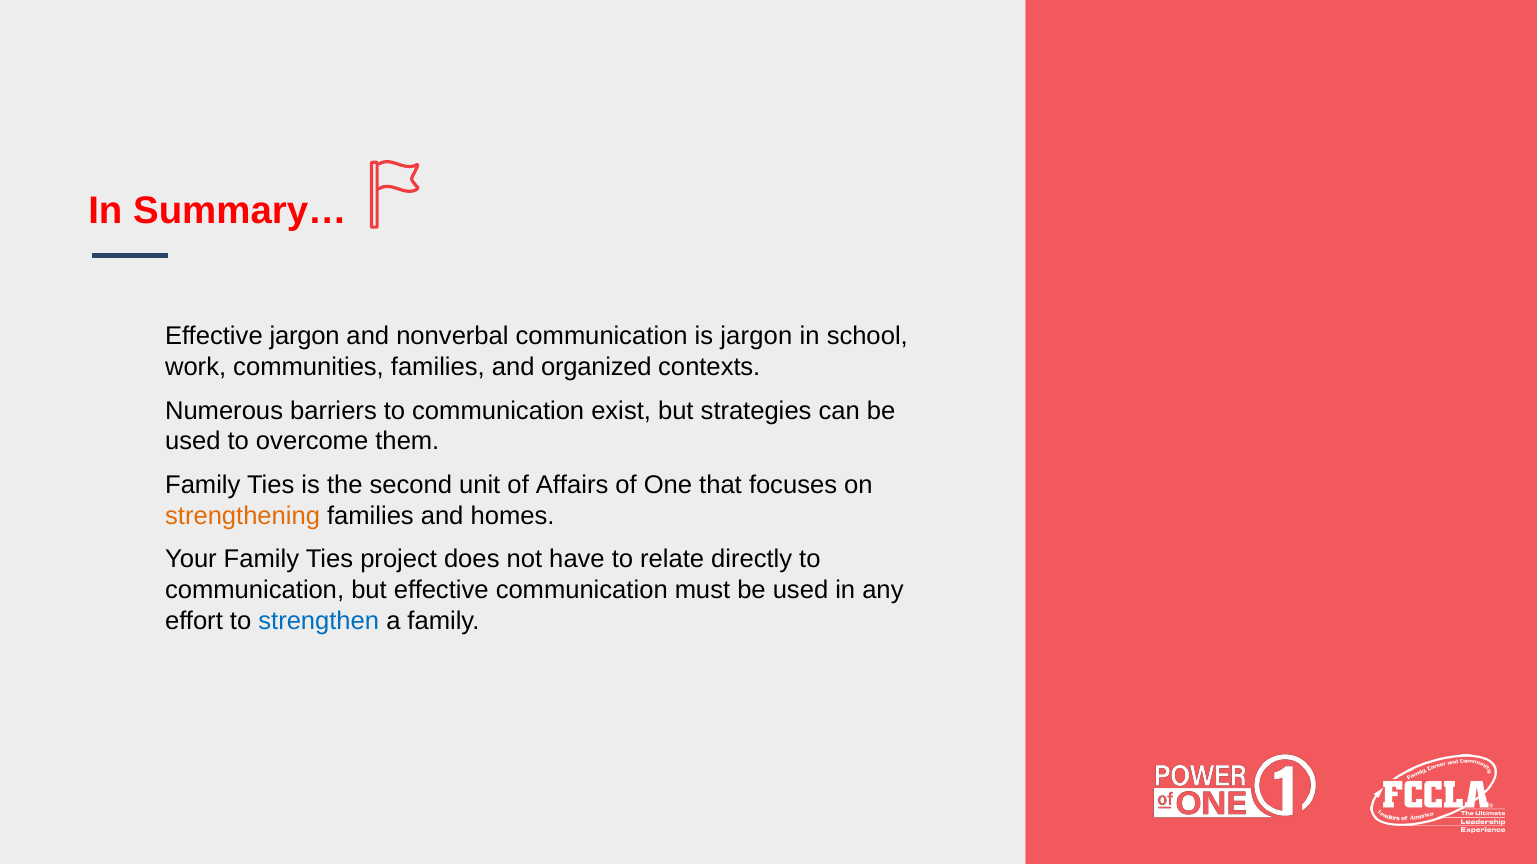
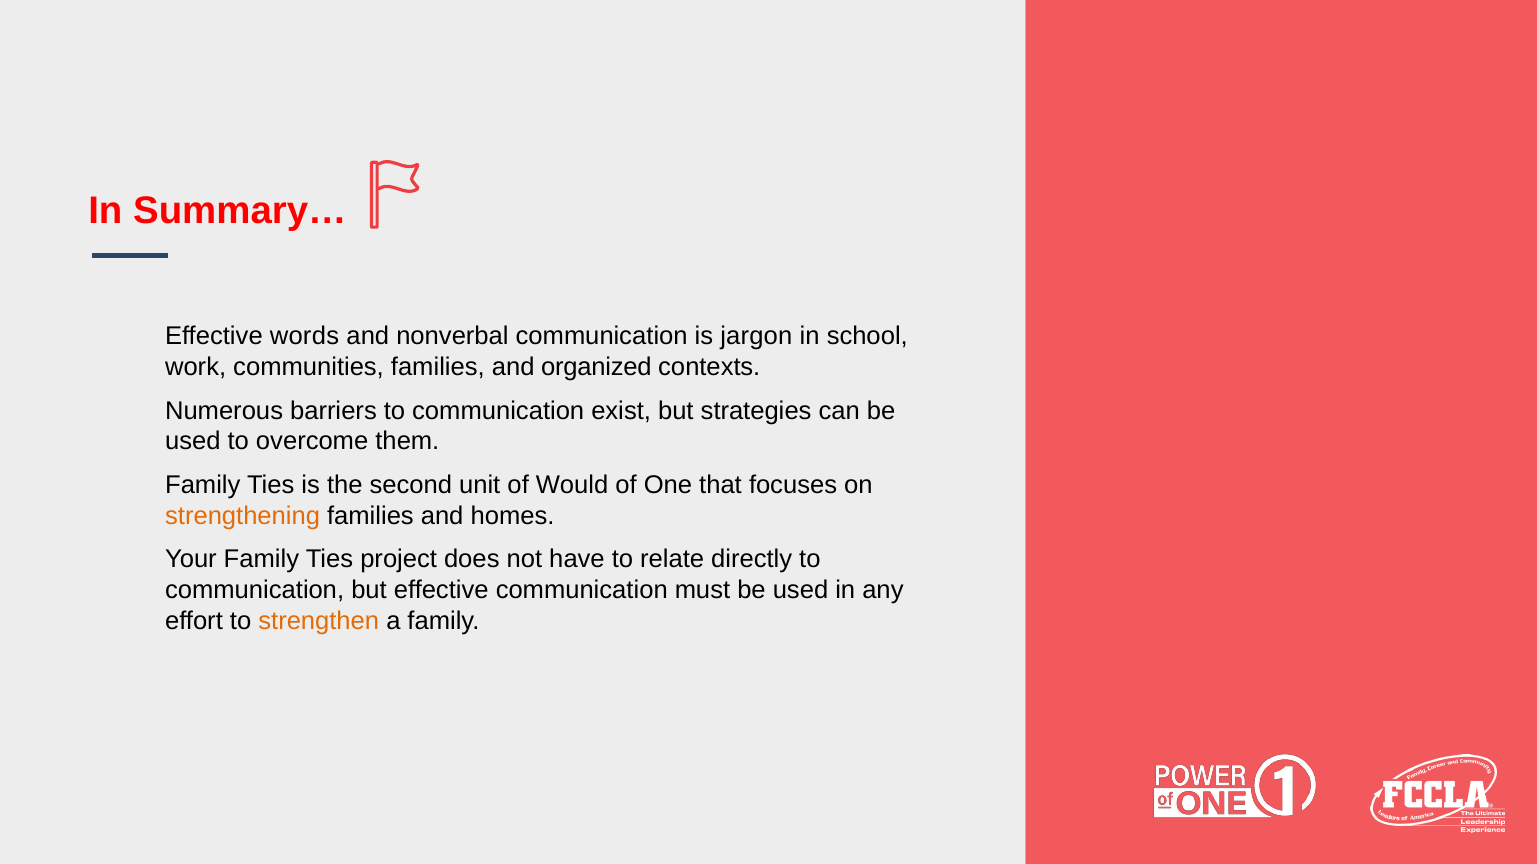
Effective jargon: jargon -> words
Affairs: Affairs -> Would
strengthen colour: blue -> orange
